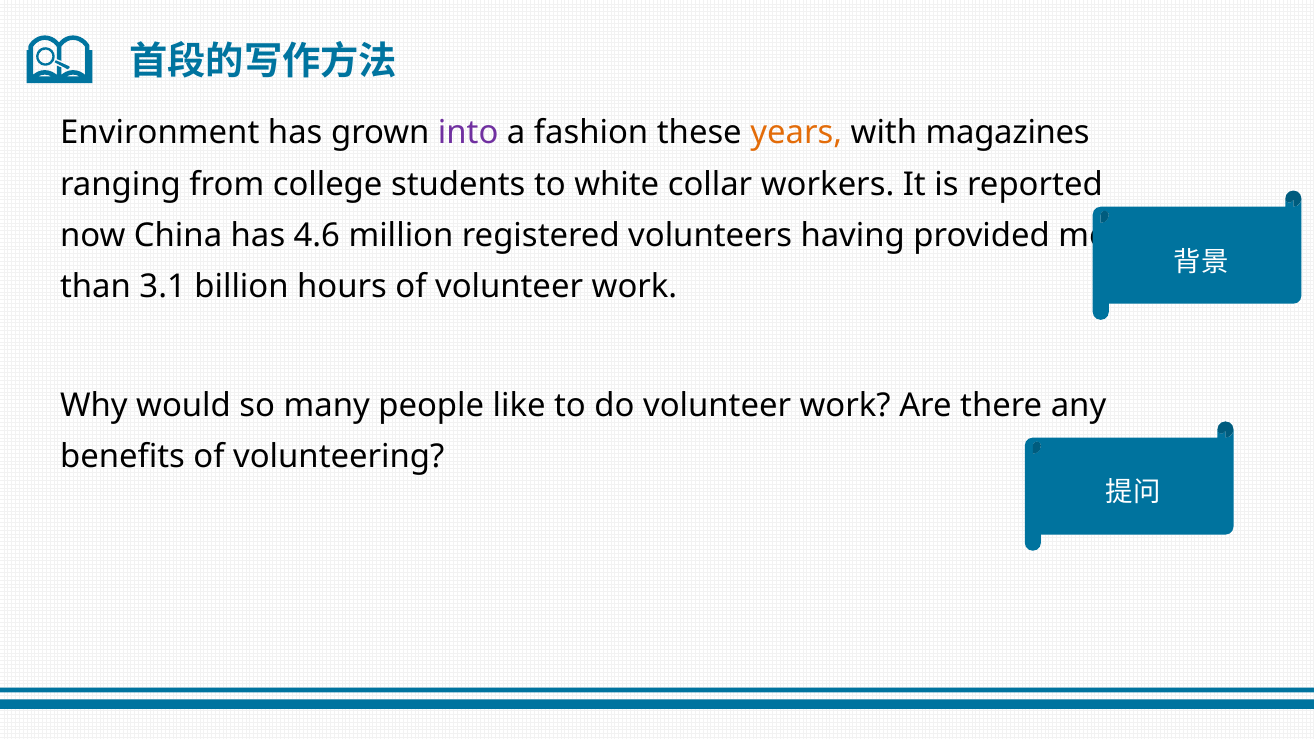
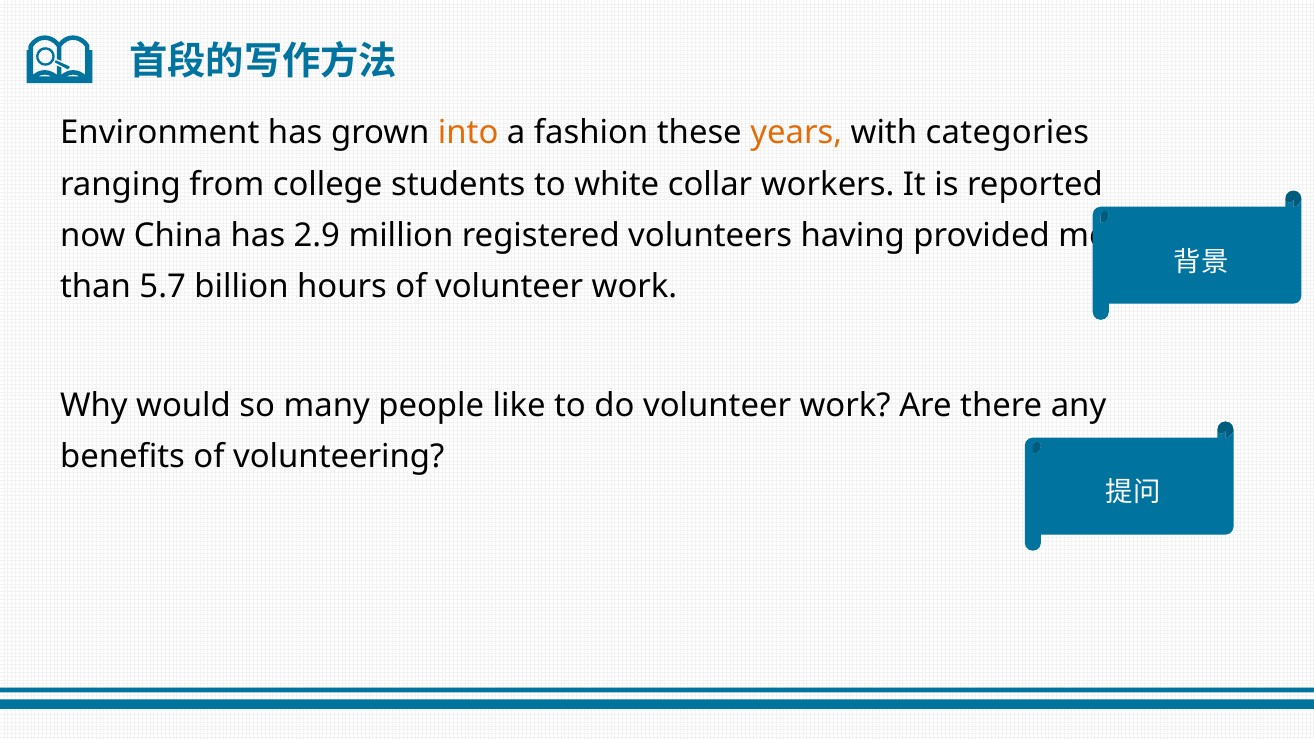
into colour: purple -> orange
magazines: magazines -> categories
4.6: 4.6 -> 2.9
3.1: 3.1 -> 5.7
